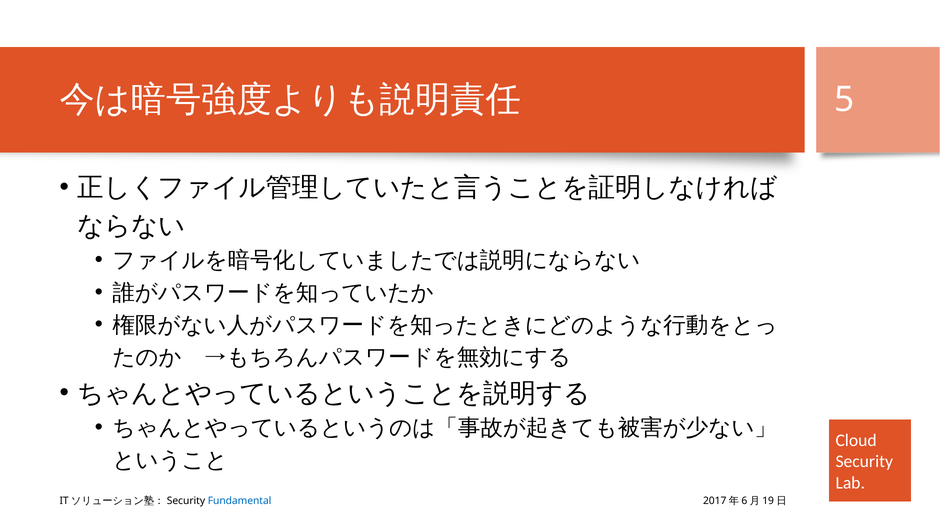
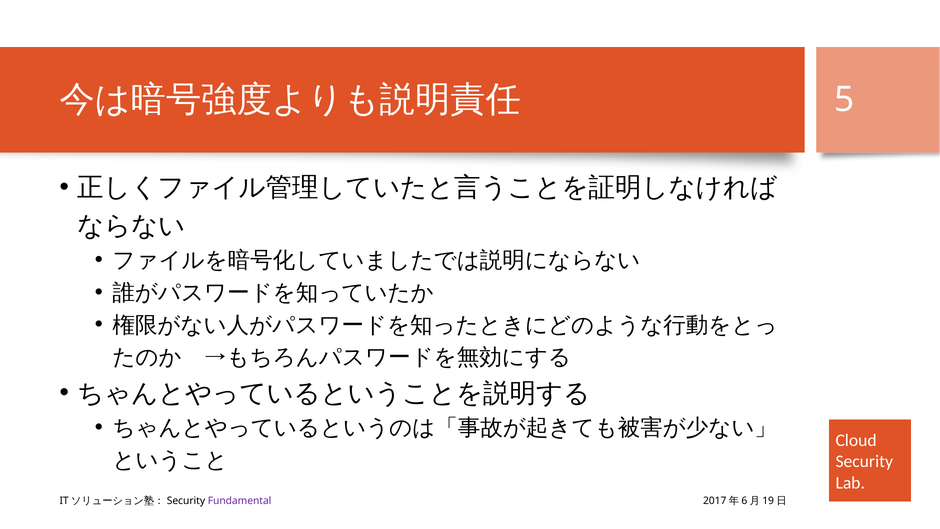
Fundamental colour: blue -> purple
